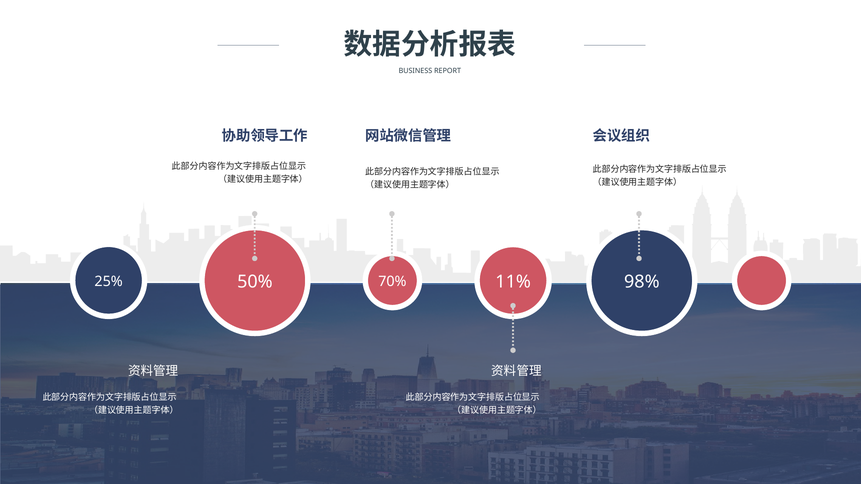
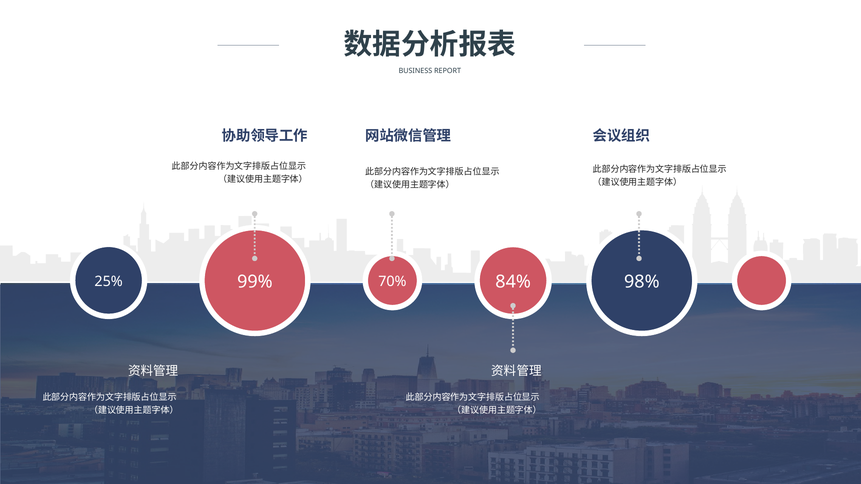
50%: 50% -> 99%
11%: 11% -> 84%
